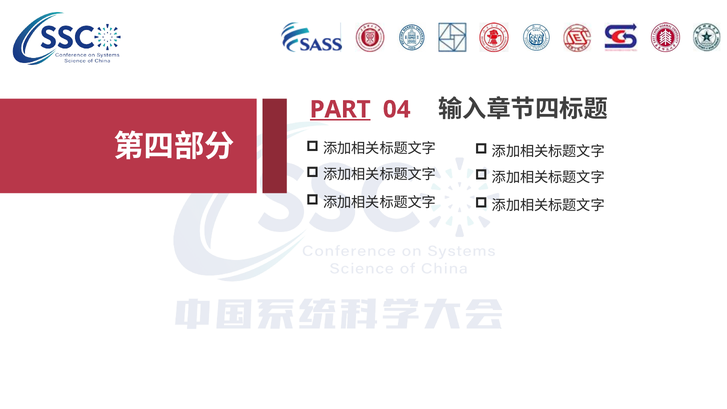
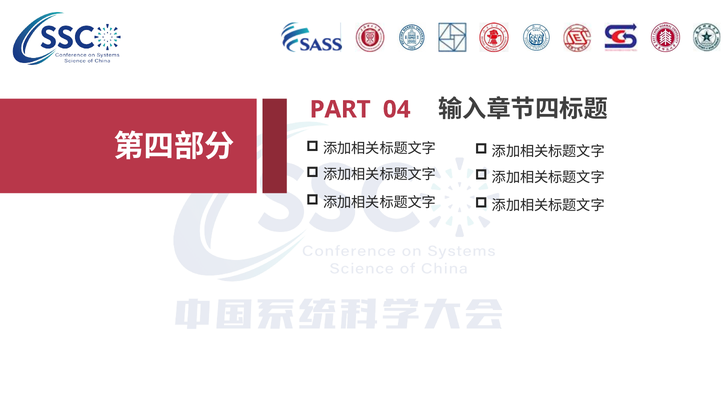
PART underline: present -> none
